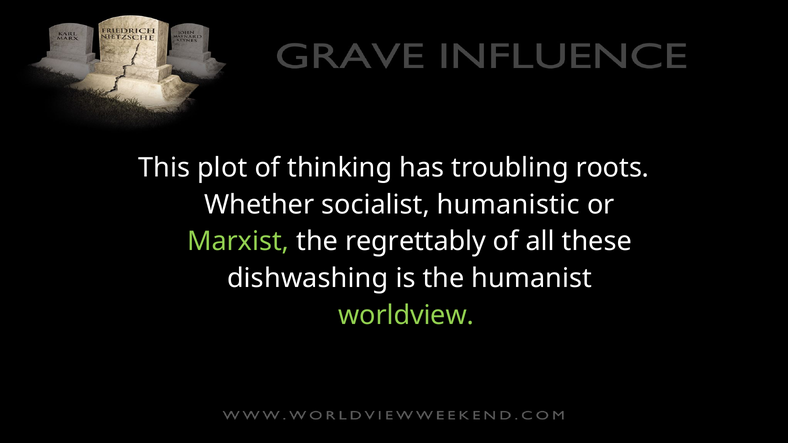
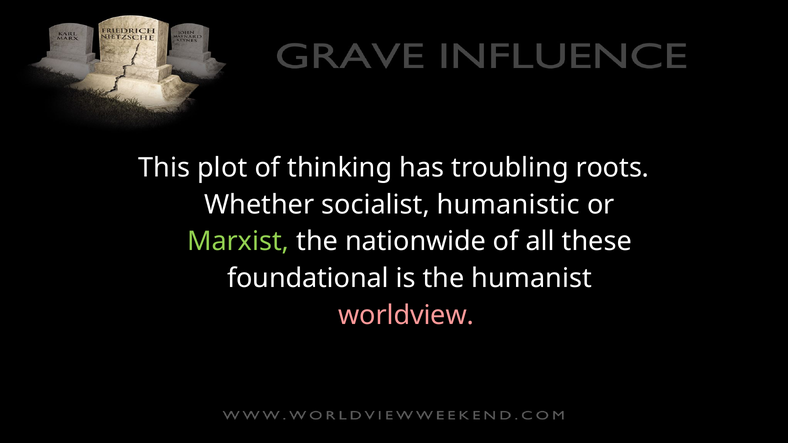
regrettably: regrettably -> nationwide
dishwashing: dishwashing -> foundational
worldview colour: light green -> pink
